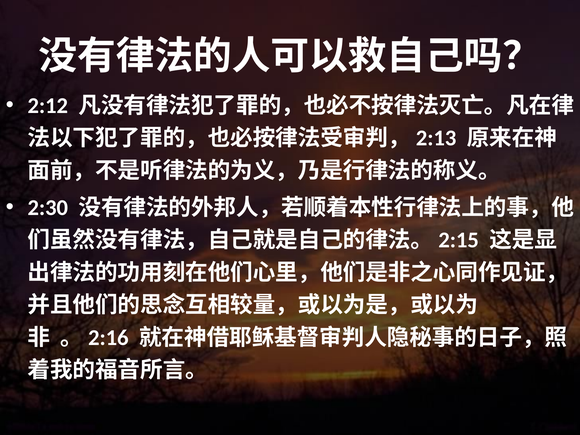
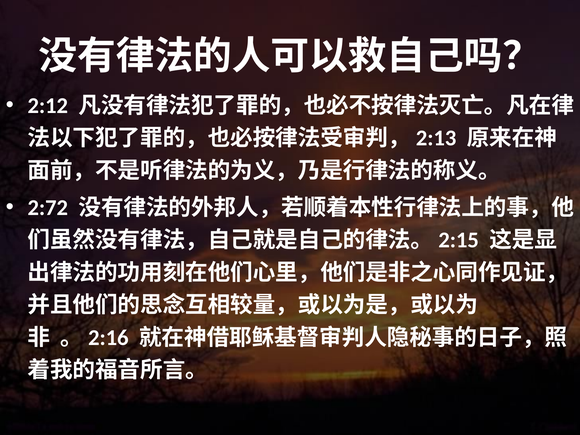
2:30: 2:30 -> 2:72
